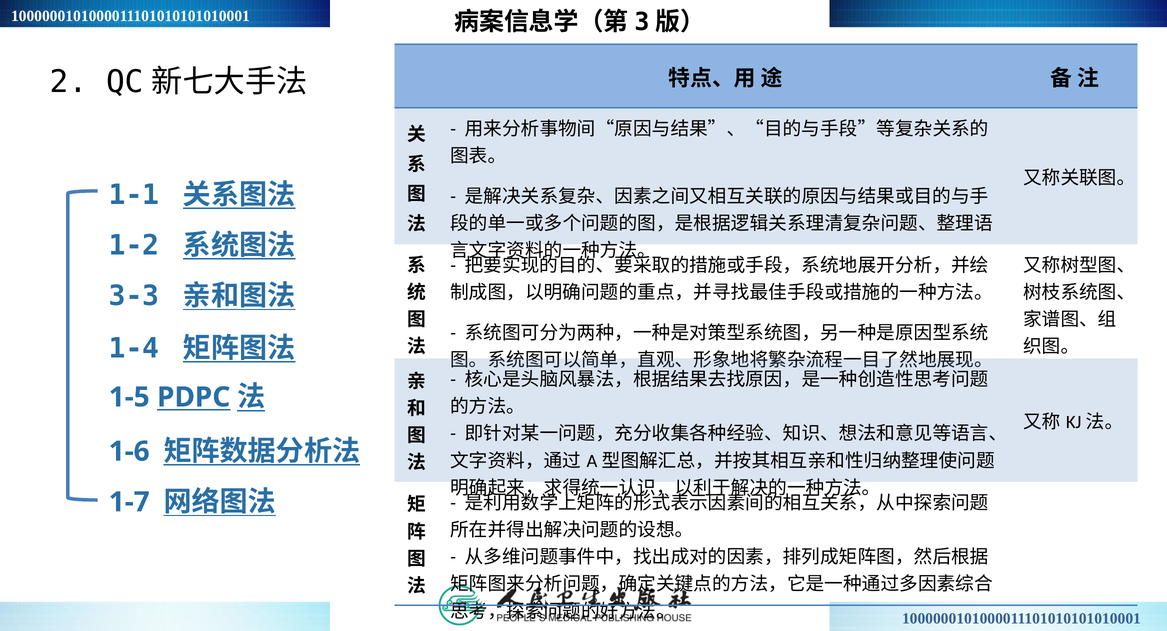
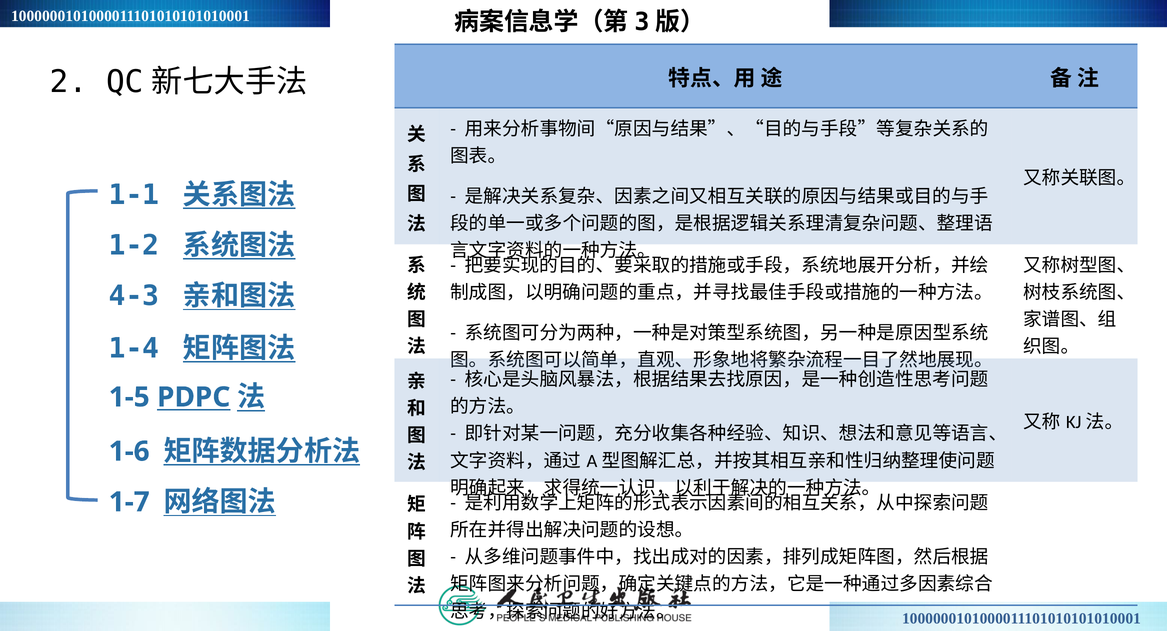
3-3: 3-3 -> 4-3
